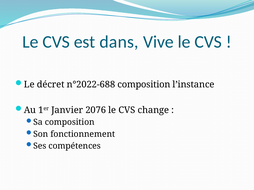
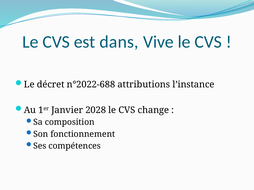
n°2022-688 composition: composition -> attributions
2076: 2076 -> 2028
